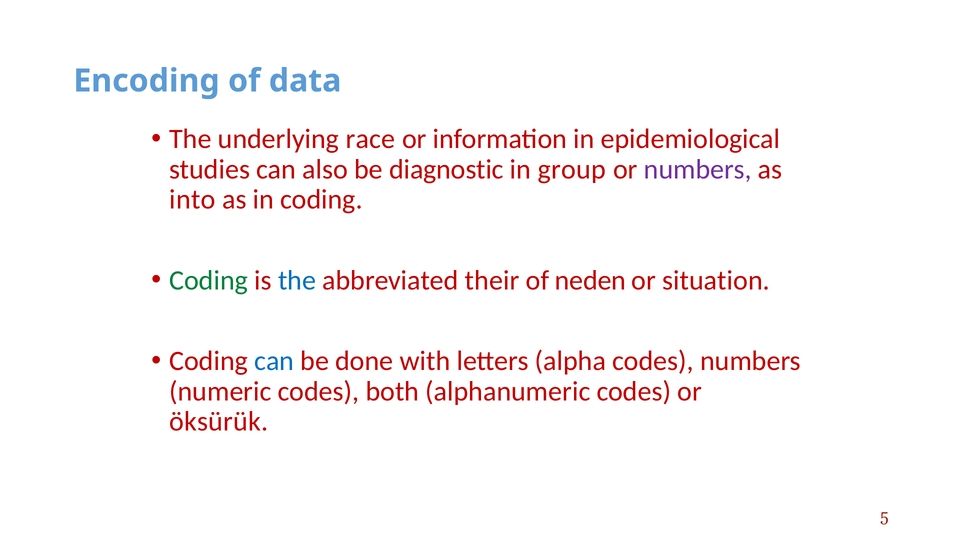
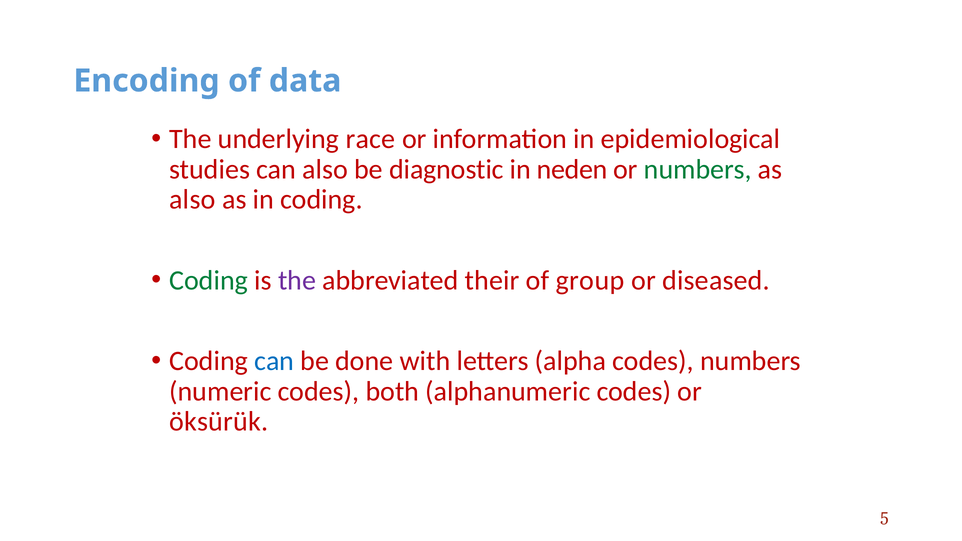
group: group -> neden
numbers at (698, 169) colour: purple -> green
into at (192, 200): into -> also
the at (297, 280) colour: blue -> purple
neden: neden -> group
situation: situation -> diseased
